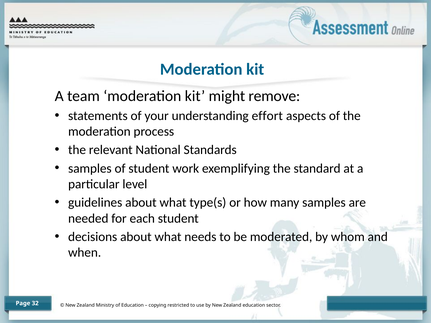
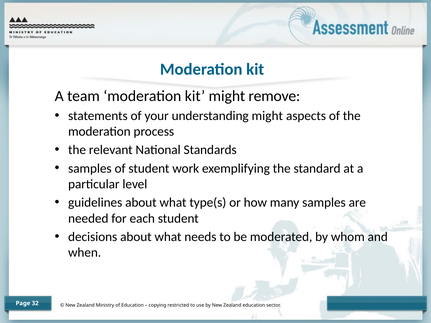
understanding effort: effort -> might
